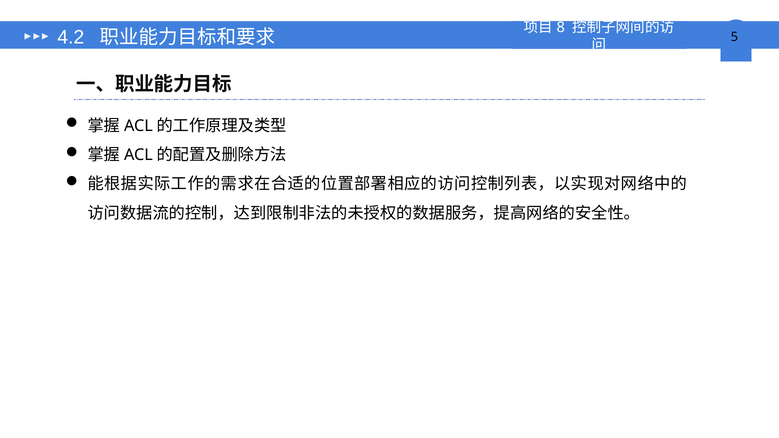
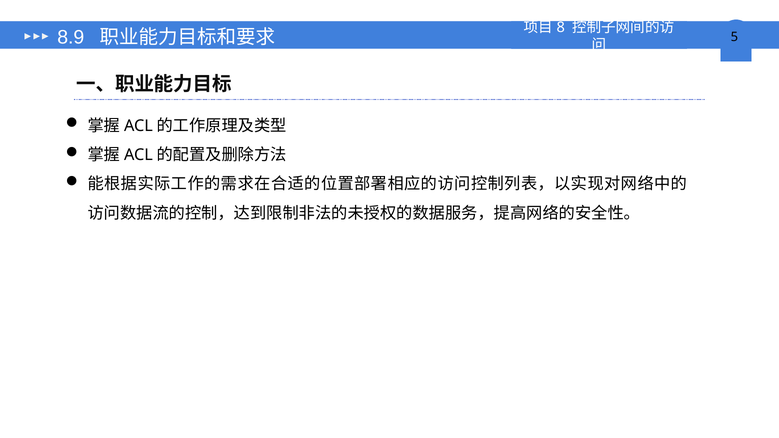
4.2: 4.2 -> 8.9
